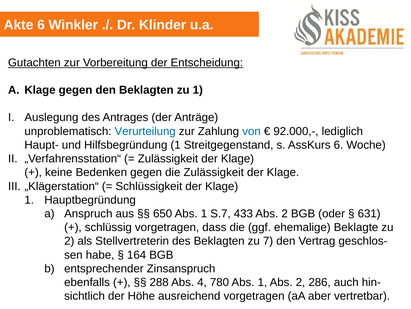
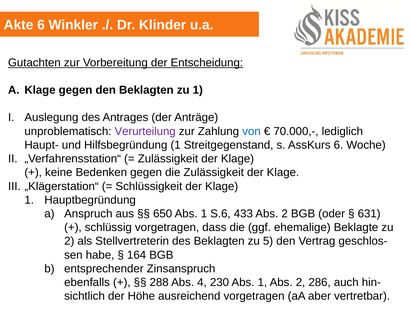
Verurteilung colour: blue -> purple
92.000,-: 92.000,- -> 70.000,-
S.7: S.7 -> S.6
7: 7 -> 5
780: 780 -> 230
